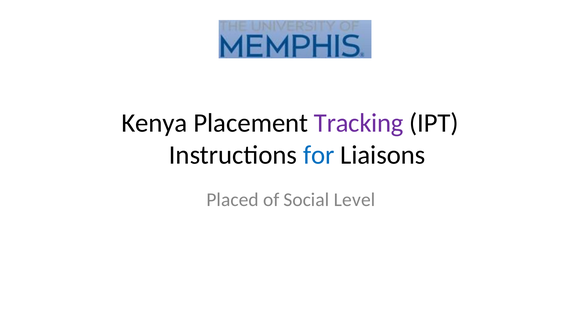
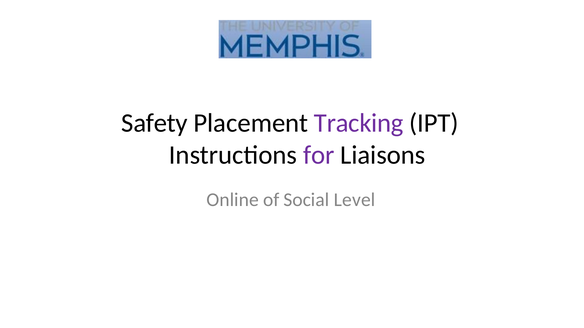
Kenya: Kenya -> Safety
for colour: blue -> purple
Placed: Placed -> Online
